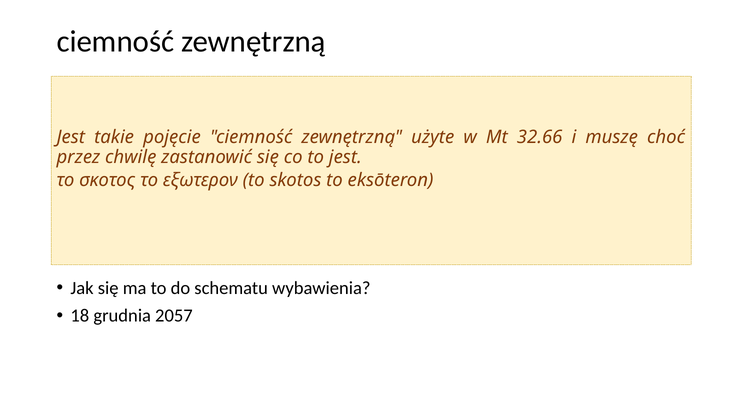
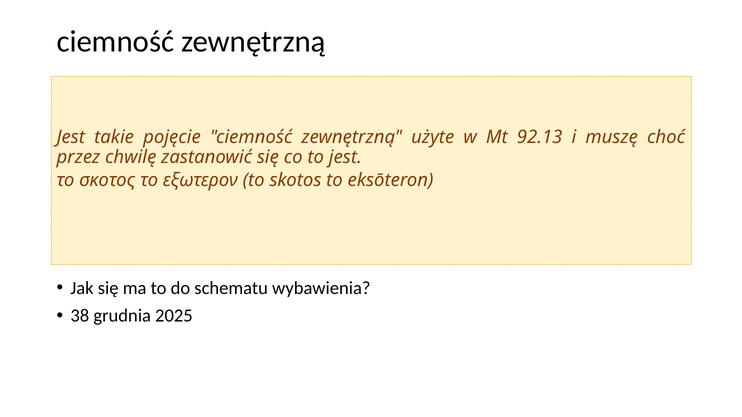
32.66: 32.66 -> 92.13
18: 18 -> 38
2057: 2057 -> 2025
